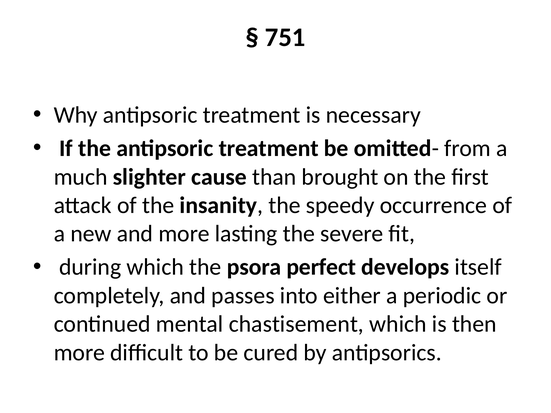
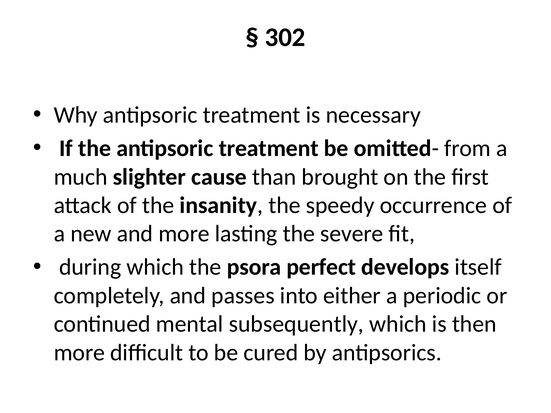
751: 751 -> 302
chastisement: chastisement -> subsequently
